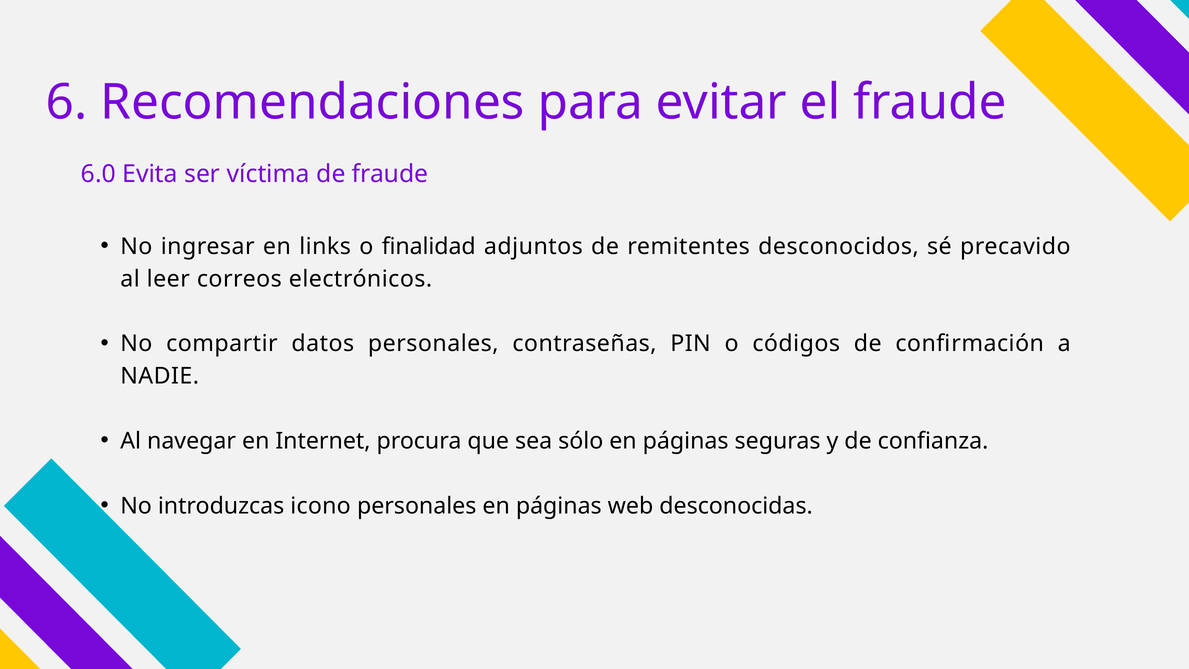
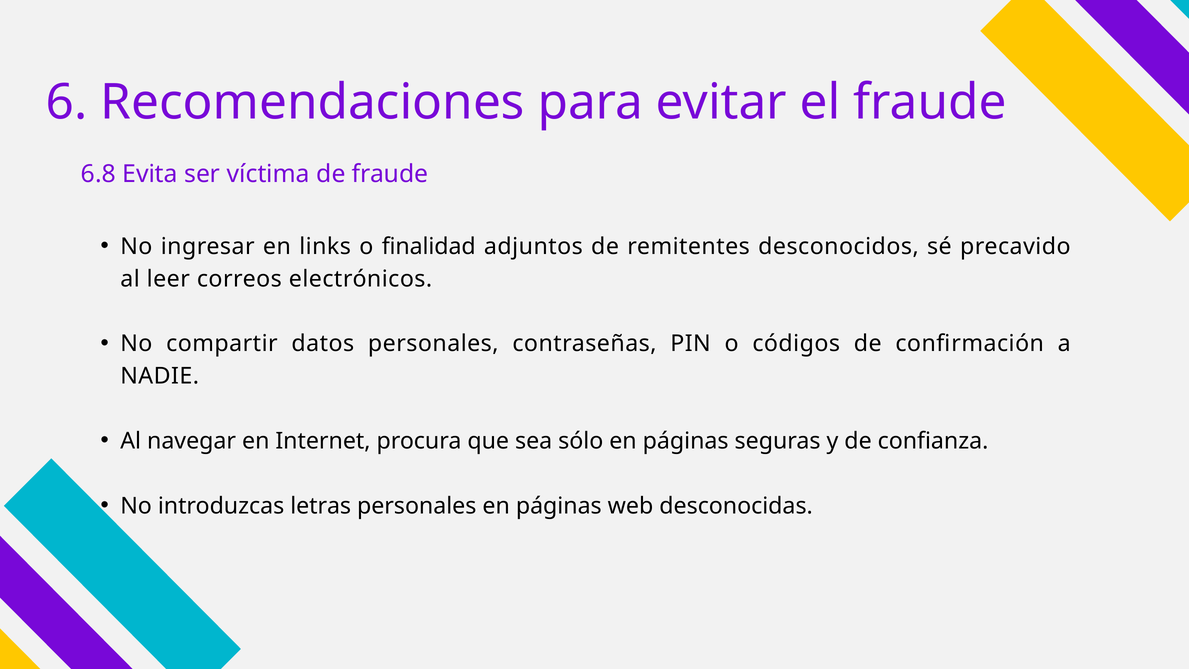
6.0: 6.0 -> 6.8
icono: icono -> letras
